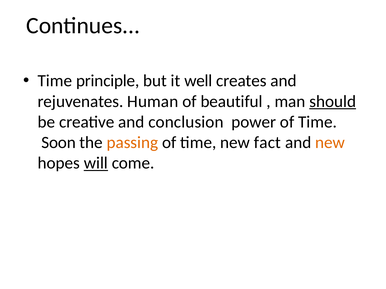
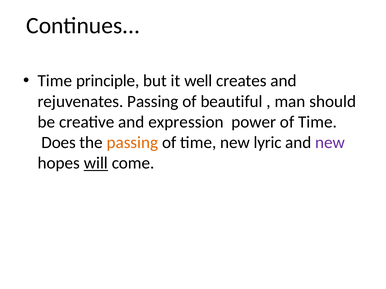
rejuvenates Human: Human -> Passing
should underline: present -> none
conclusion: conclusion -> expression
Soon: Soon -> Does
fact: fact -> lyric
new at (330, 143) colour: orange -> purple
